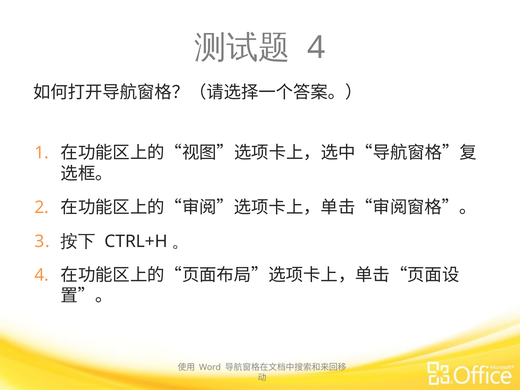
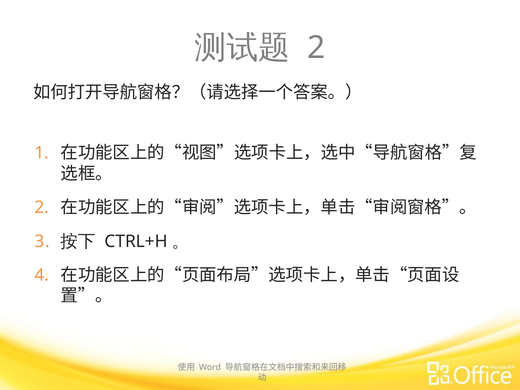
4 at (316, 48): 4 -> 2
